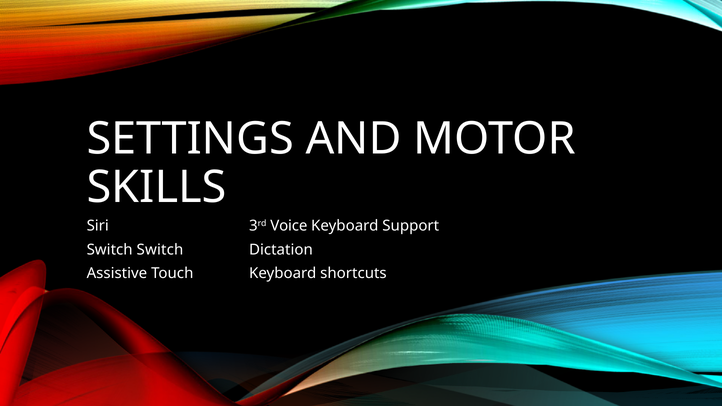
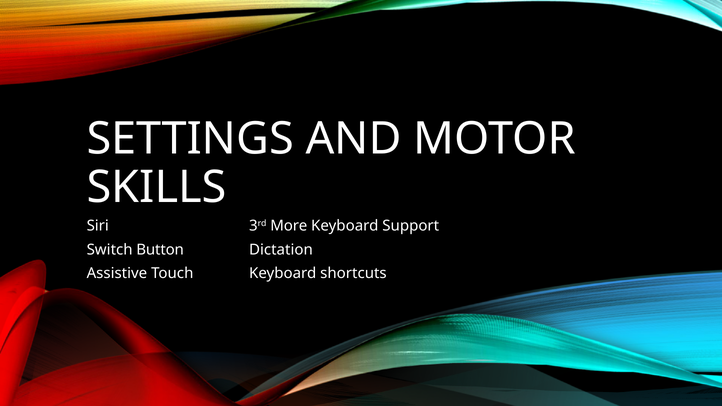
Voice: Voice -> More
Switch Switch: Switch -> Button
